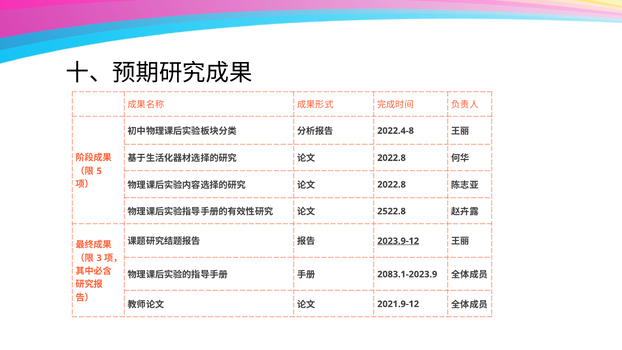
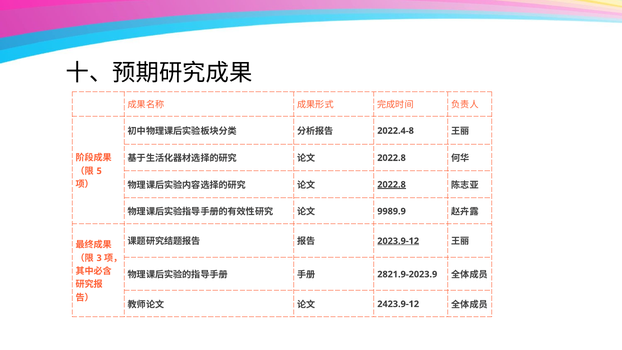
2022.8 at (392, 185) underline: none -> present
2522.8: 2522.8 -> 9989.9
2083.1-2023.9: 2083.1-2023.9 -> 2821.9-2023.9
2021.9-12: 2021.9-12 -> 2423.9-12
